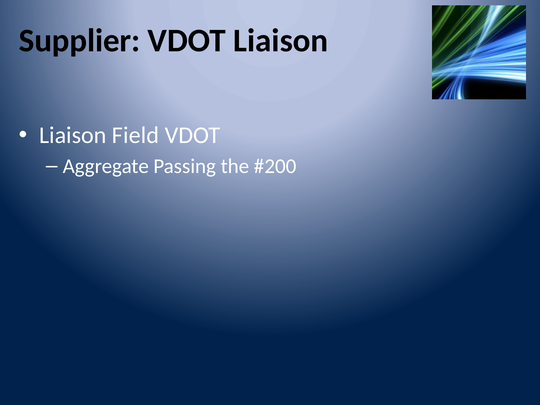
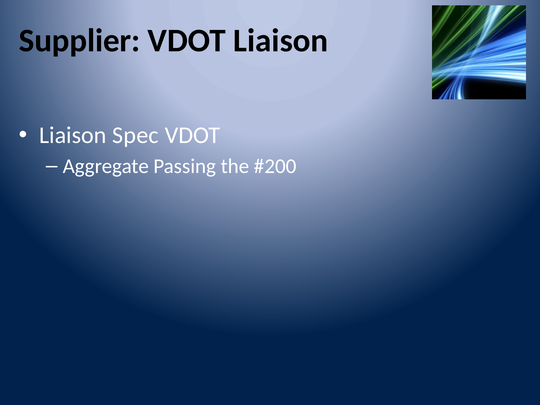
Field: Field -> Spec
